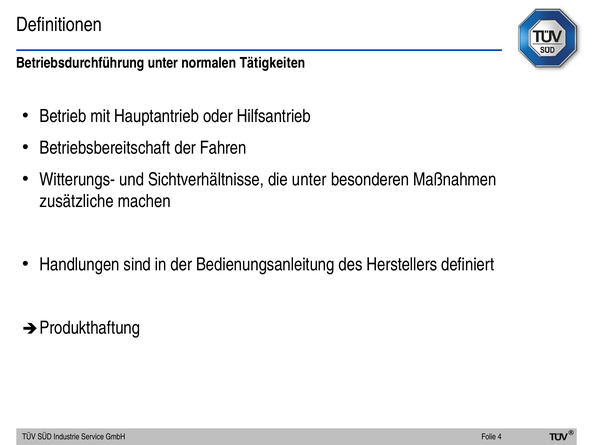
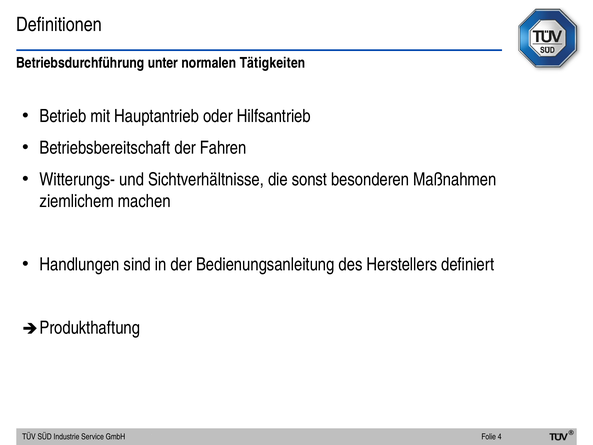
die unter: unter -> sonst
zusätzliche: zusätzliche -> ziemlichem
